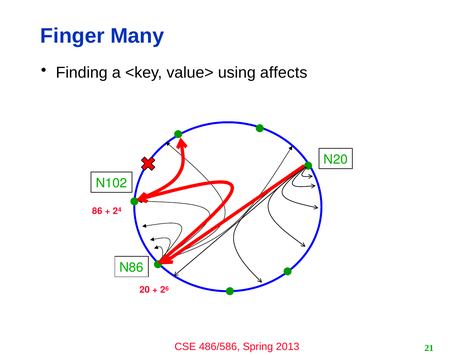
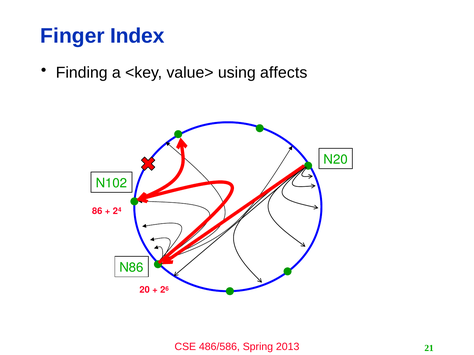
Many: Many -> Index
